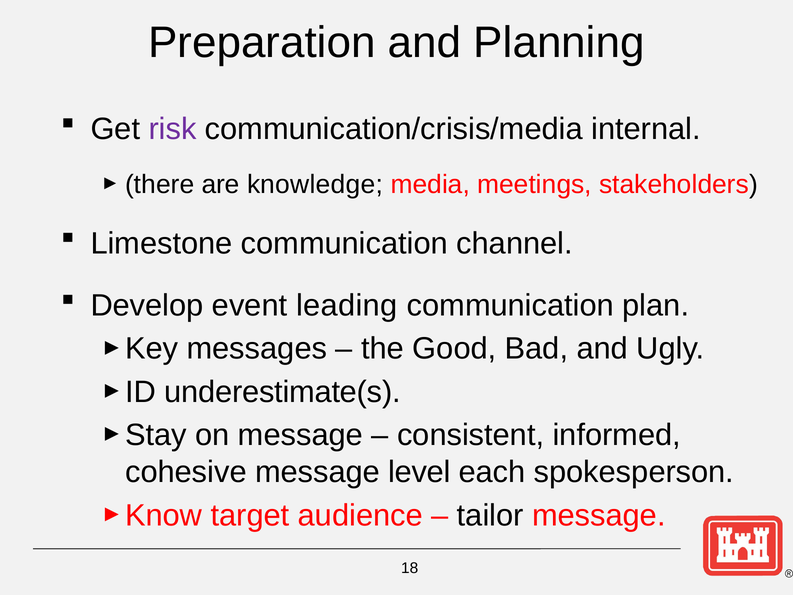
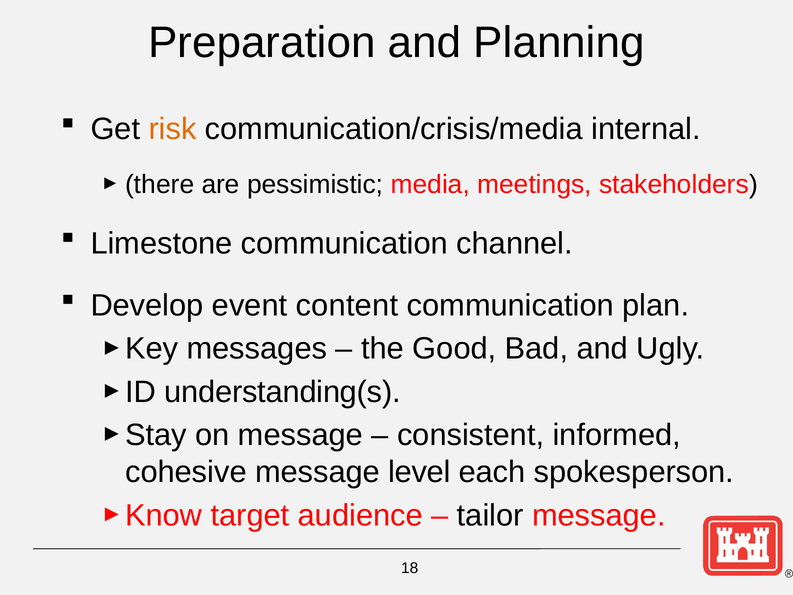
risk colour: purple -> orange
knowledge: knowledge -> pessimistic
leading: leading -> content
underestimate(s: underestimate(s -> understanding(s
